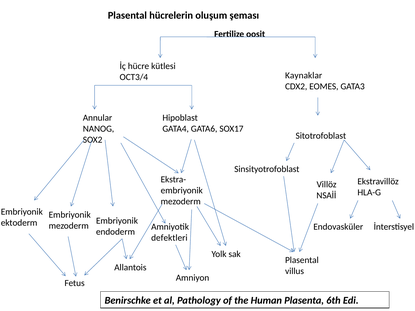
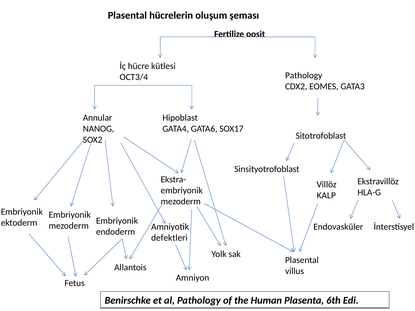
OCT3/4 Kaynaklar: Kaynaklar -> Pathology
NSAİİ: NSAİİ -> KALP
